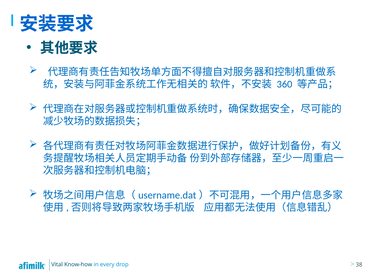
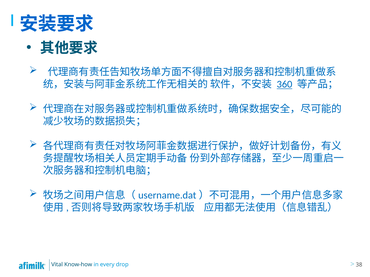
360 underline: none -> present
